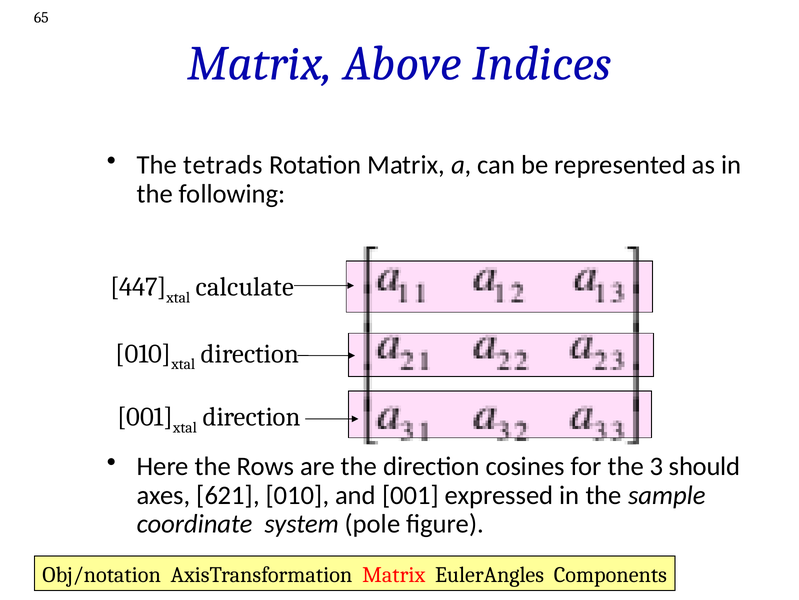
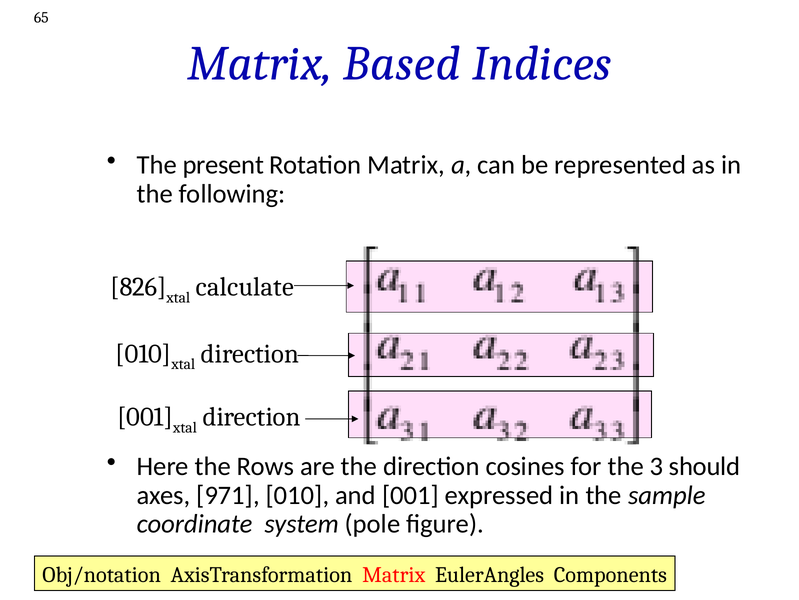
Above: Above -> Based
tetrads: tetrads -> present
447: 447 -> 826
621: 621 -> 971
